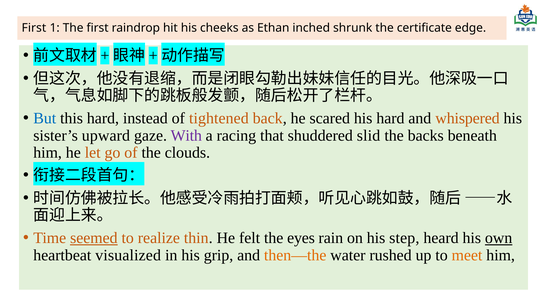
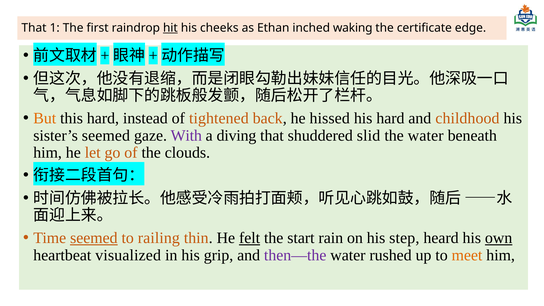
First at (34, 28): First -> That
hit underline: none -> present
shrunk: shrunk -> waking
But colour: blue -> orange
scared: scared -> hissed
whispered: whispered -> childhood
sister’s upward: upward -> seemed
racing: racing -> diving
the backs: backs -> water
realize: realize -> railing
felt underline: none -> present
eyes: eyes -> start
then—the colour: orange -> purple
